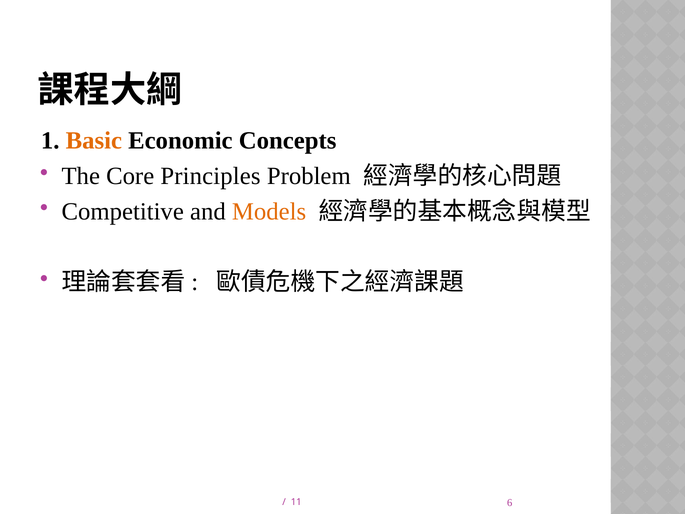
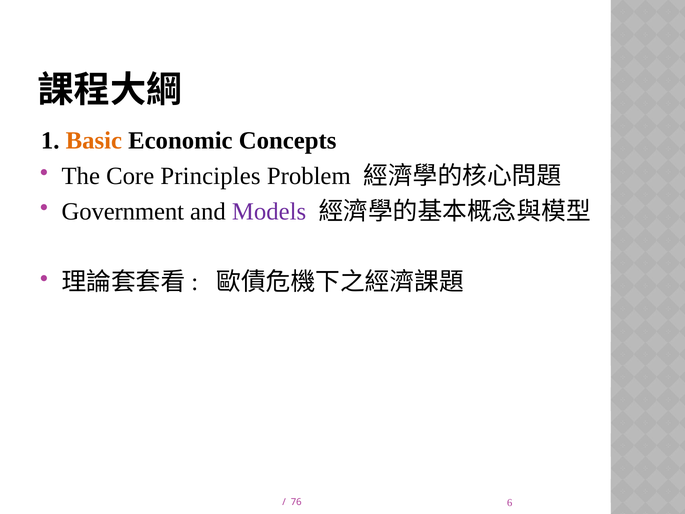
Competitive: Competitive -> Government
Models colour: orange -> purple
11: 11 -> 76
